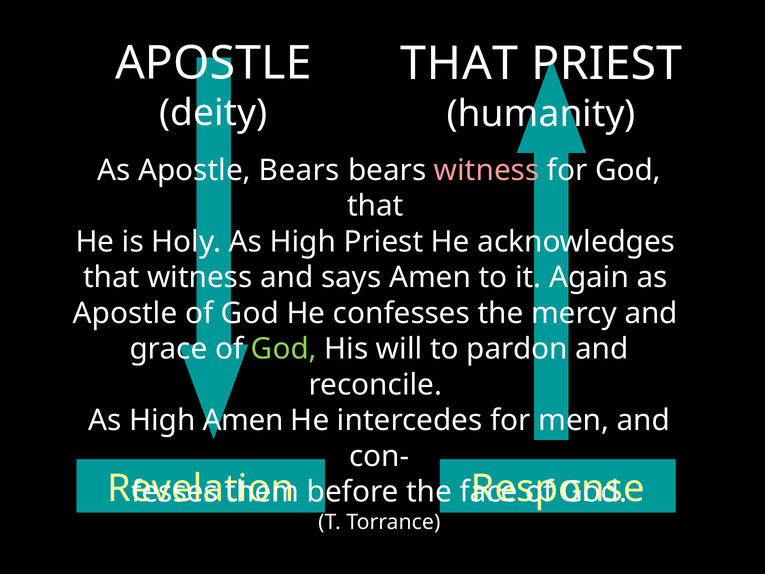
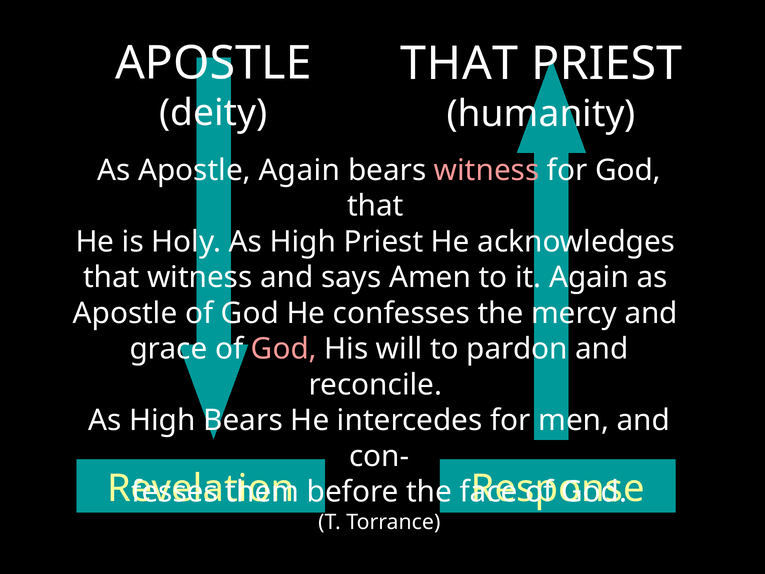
Apostle Bears: Bears -> Again
God at (284, 349) colour: light green -> pink
High Amen: Amen -> Bears
